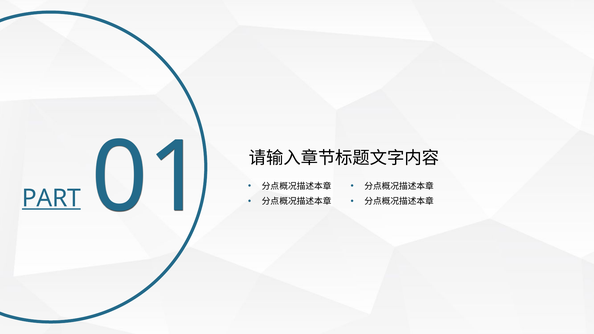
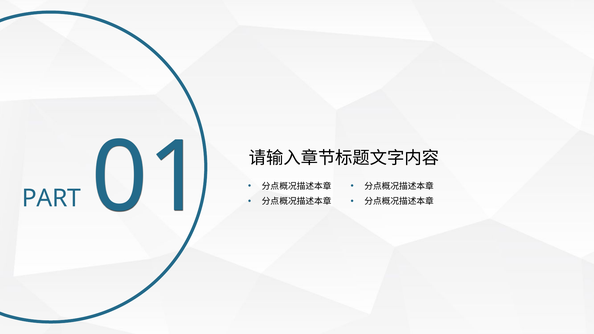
PART underline: present -> none
